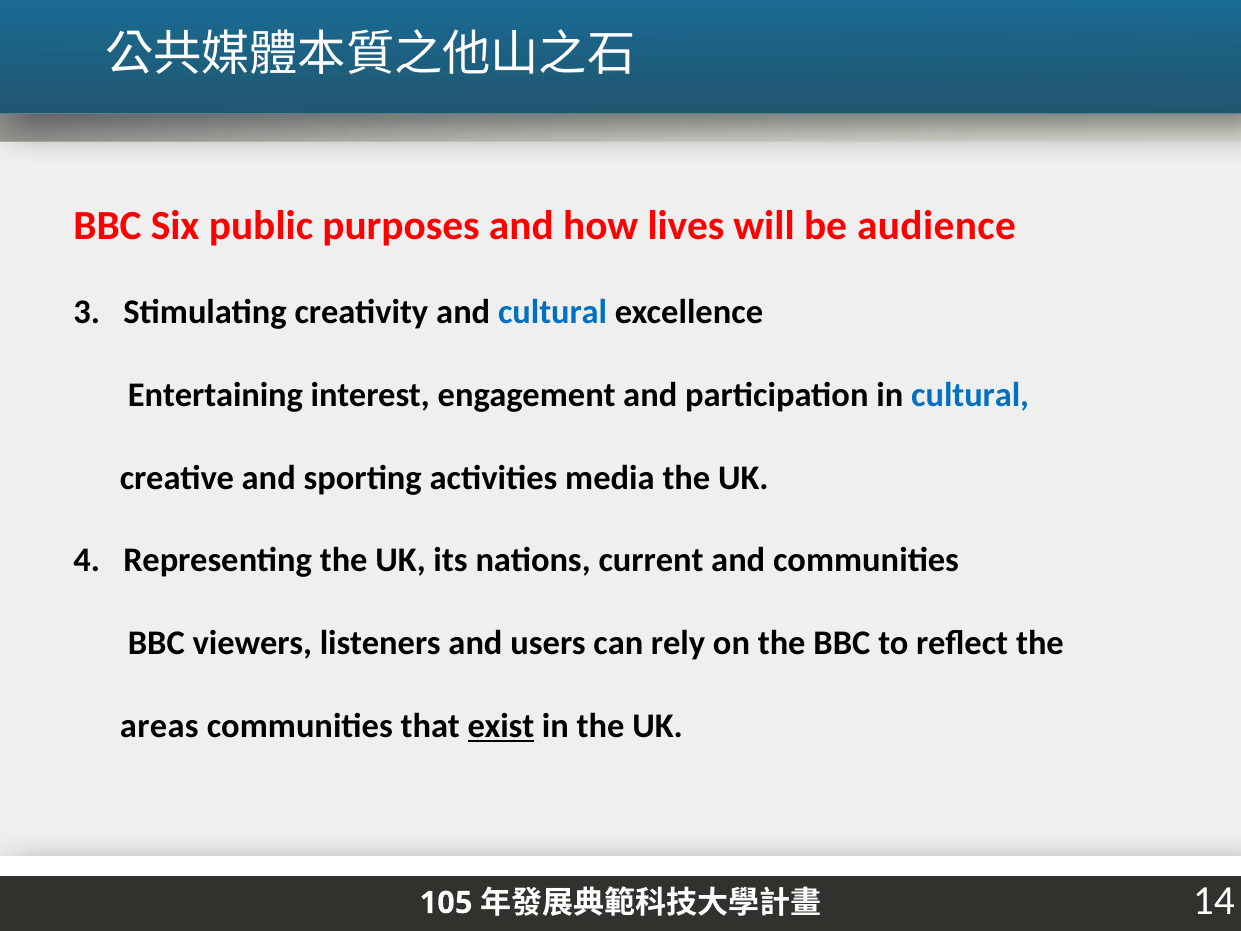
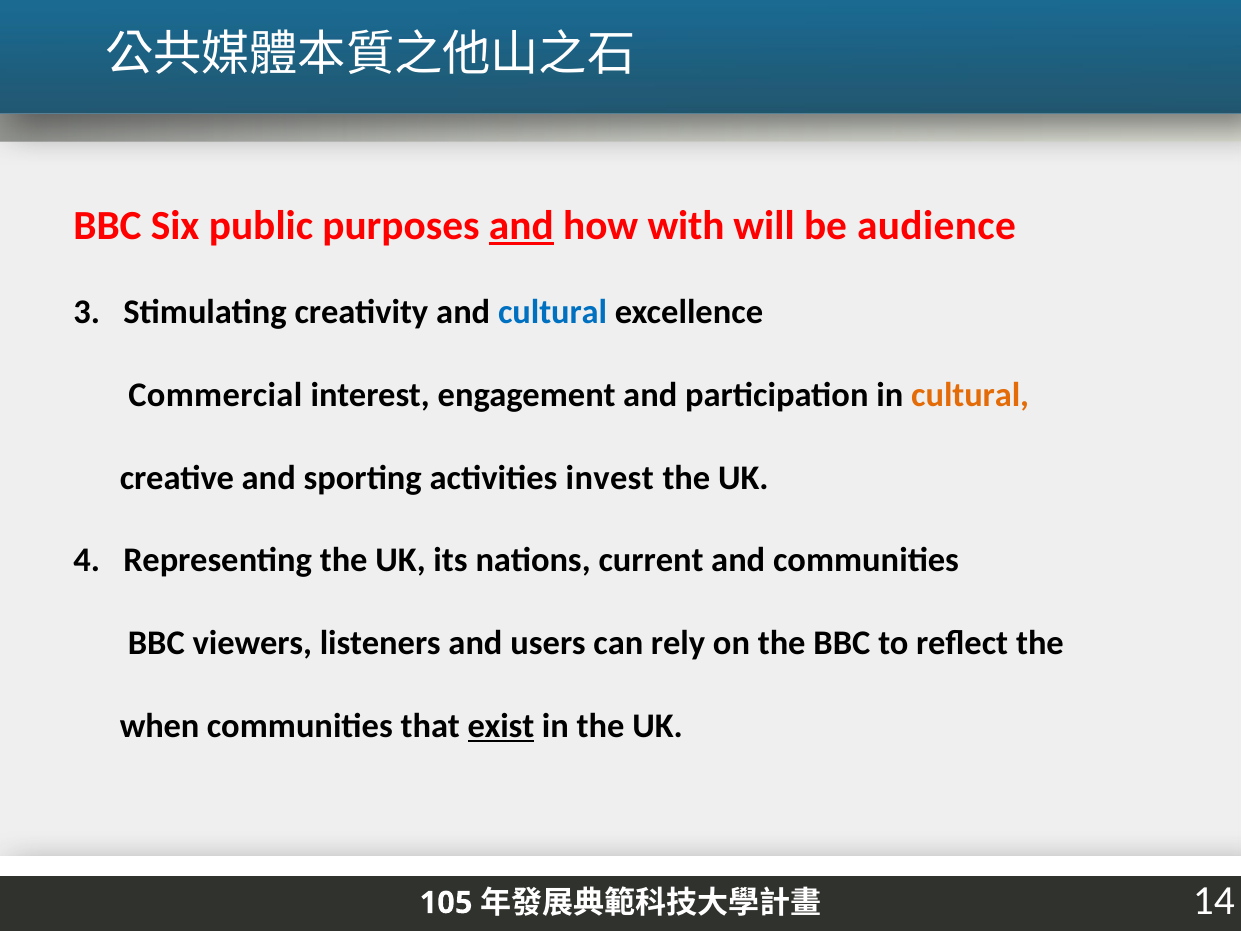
and at (521, 226) underline: none -> present
lives: lives -> with
Entertaining: Entertaining -> Commercial
cultural at (970, 395) colour: blue -> orange
media: media -> invest
areas: areas -> when
